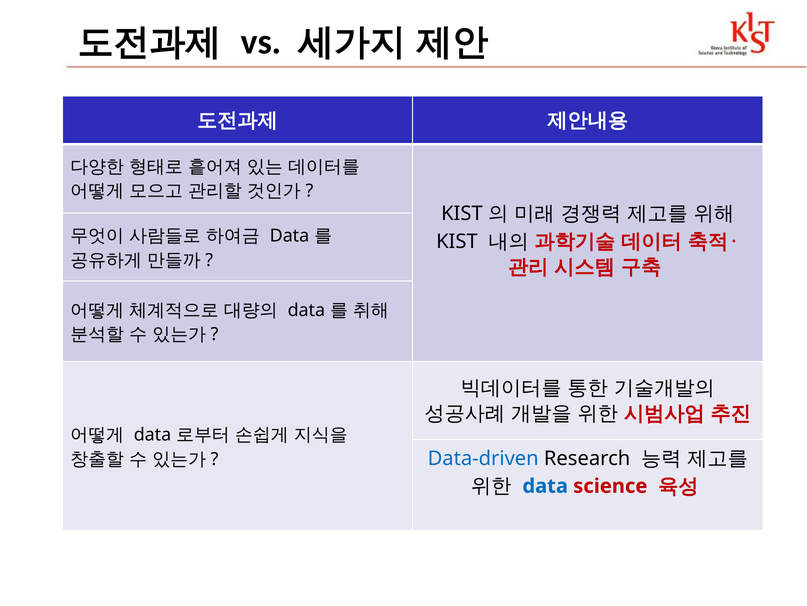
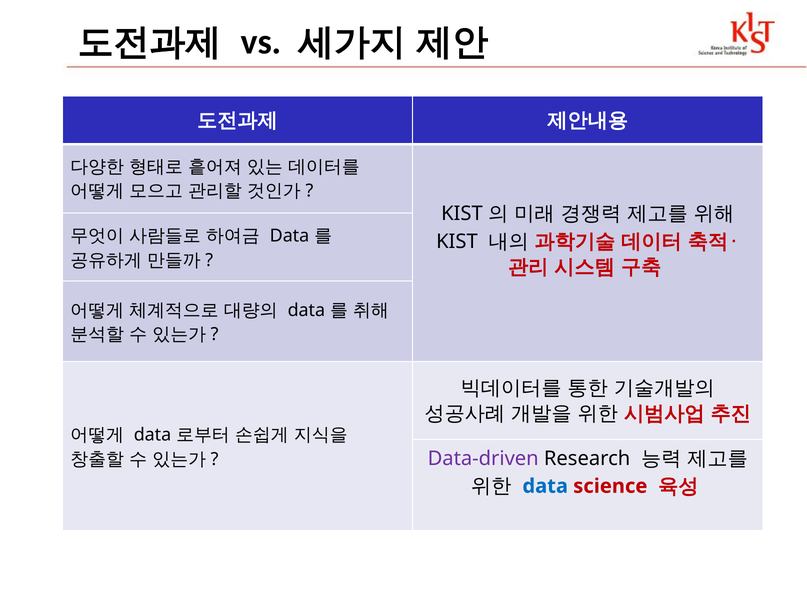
Data-driven colour: blue -> purple
